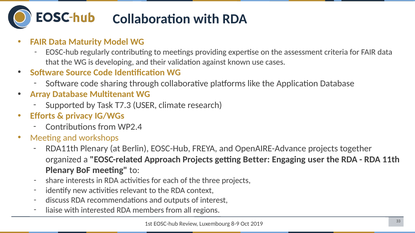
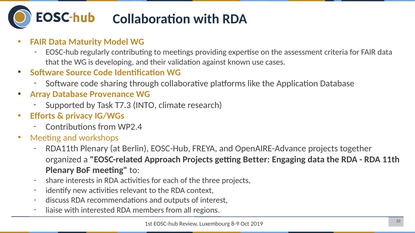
Multitenant: Multitenant -> Provenance
T7.3 USER: USER -> INTO
Engaging user: user -> data
